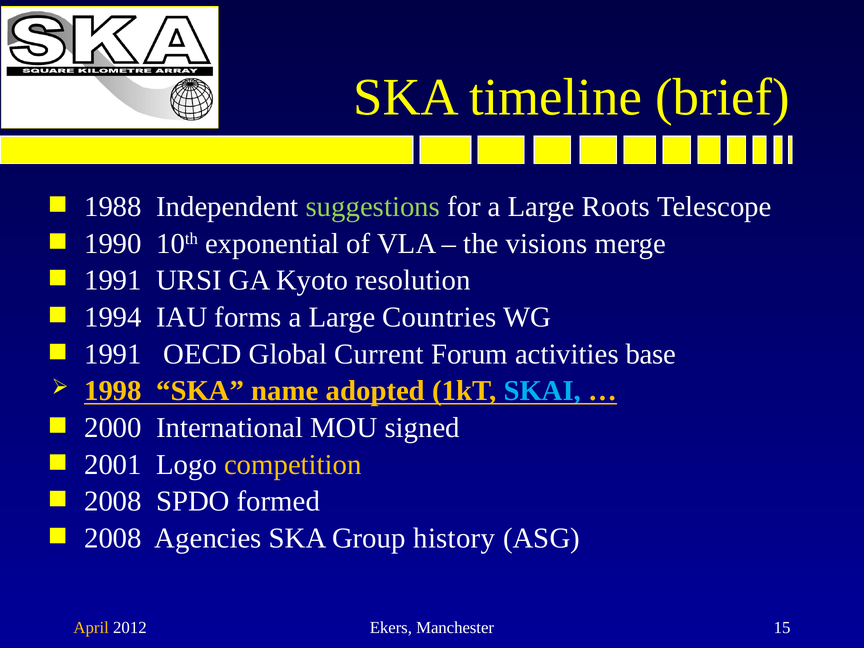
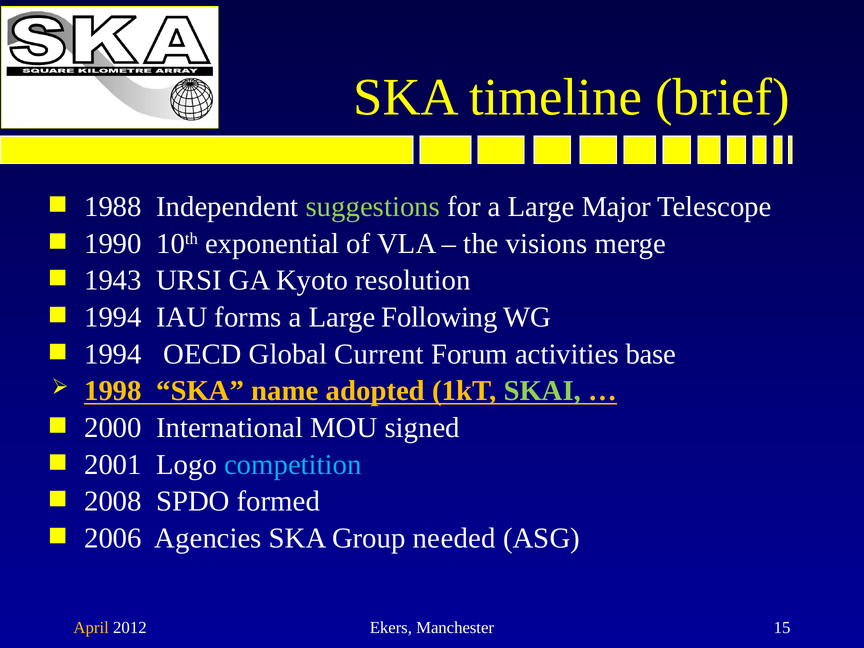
Roots: Roots -> Major
1991 at (113, 280): 1991 -> 1943
Countries: Countries -> Following
1991 at (113, 354): 1991 -> 1994
SKAI colour: light blue -> light green
competition colour: yellow -> light blue
2008 at (113, 538): 2008 -> 2006
history: history -> needed
